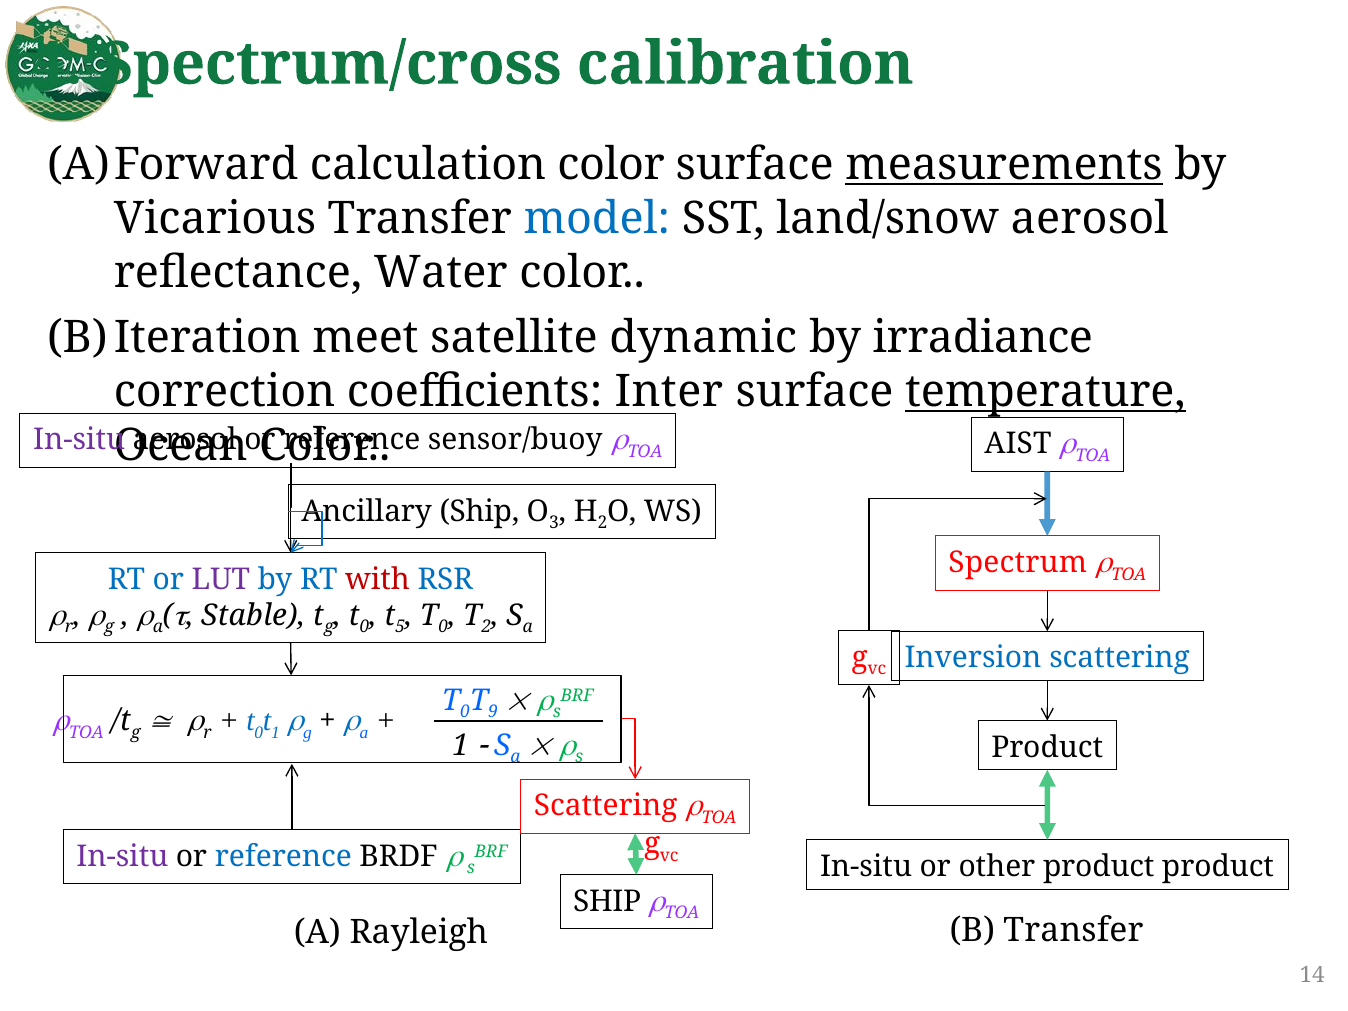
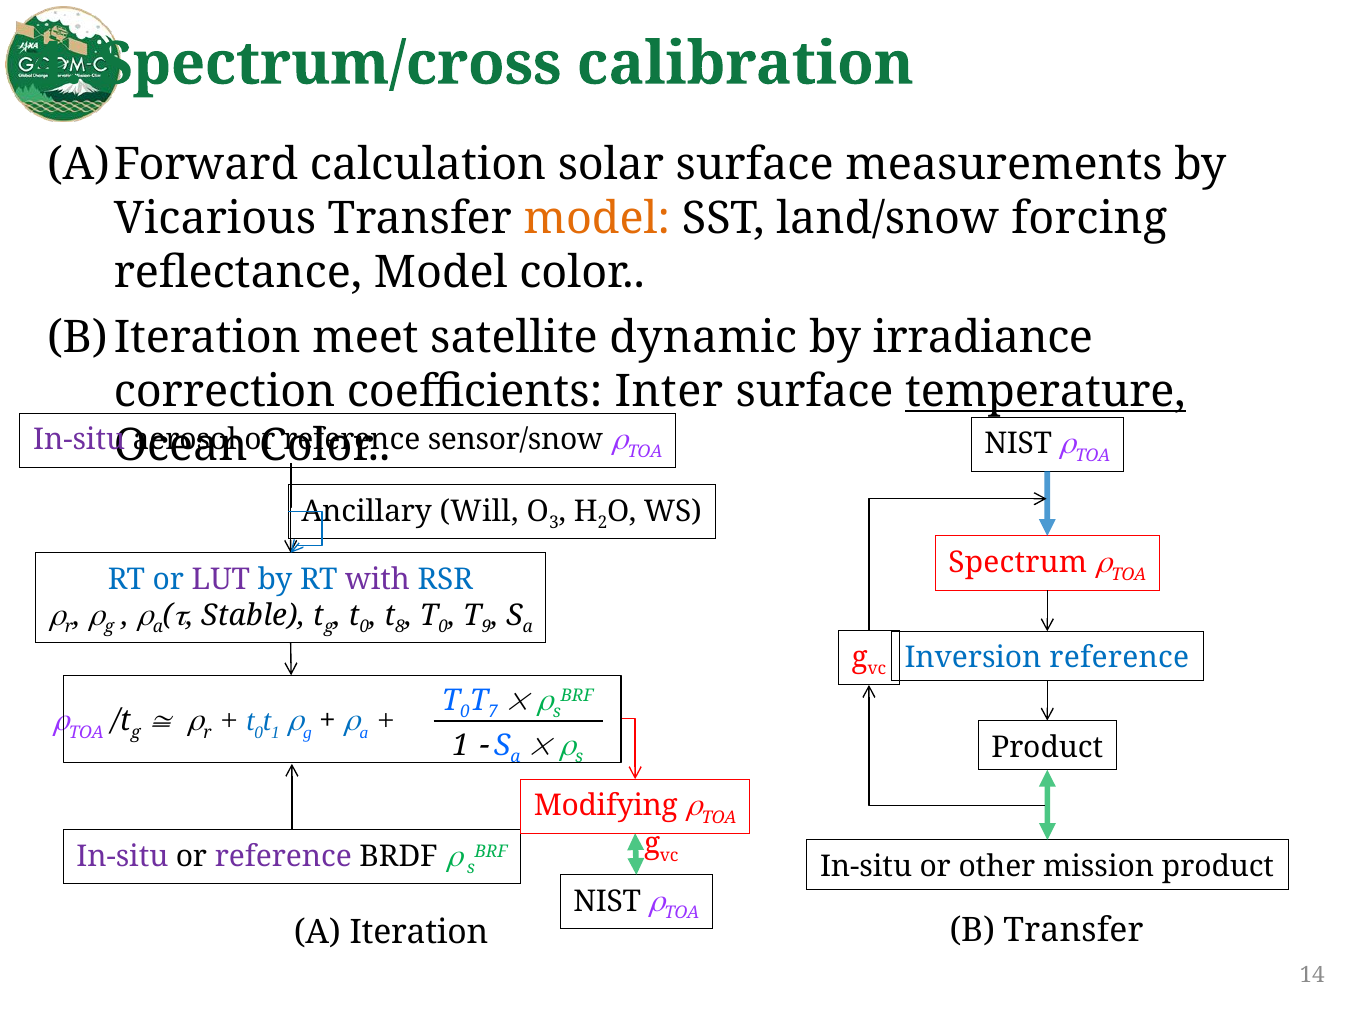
calculation color: color -> solar
measurements underline: present -> none
model at (597, 219) colour: blue -> orange
land/snow aerosol: aerosol -> forcing
reflectance Water: Water -> Model
sensor/buoy: sensor/buoy -> sensor/snow
AIST at (1018, 444): AIST -> NIST
Ancillary Ship: Ship -> Will
with colour: red -> purple
5: 5 -> 8
2 at (486, 627): 2 -> 9
Inversion scattering: scattering -> reference
9: 9 -> 7
Scattering at (606, 806): Scattering -> Modifying
reference at (283, 856) colour: blue -> purple
other product: product -> mission
SHIP at (607, 902): SHIP -> NIST
Rayleigh: Rayleigh -> Iteration
